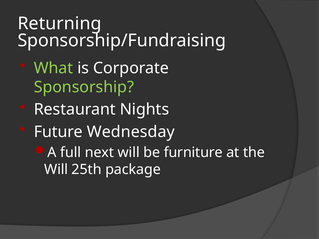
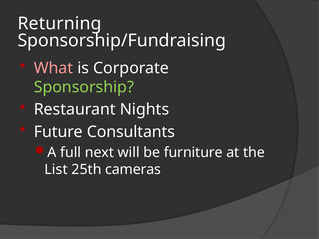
What colour: light green -> pink
Wednesday: Wednesday -> Consultants
Will at (56, 170): Will -> List
package: package -> cameras
